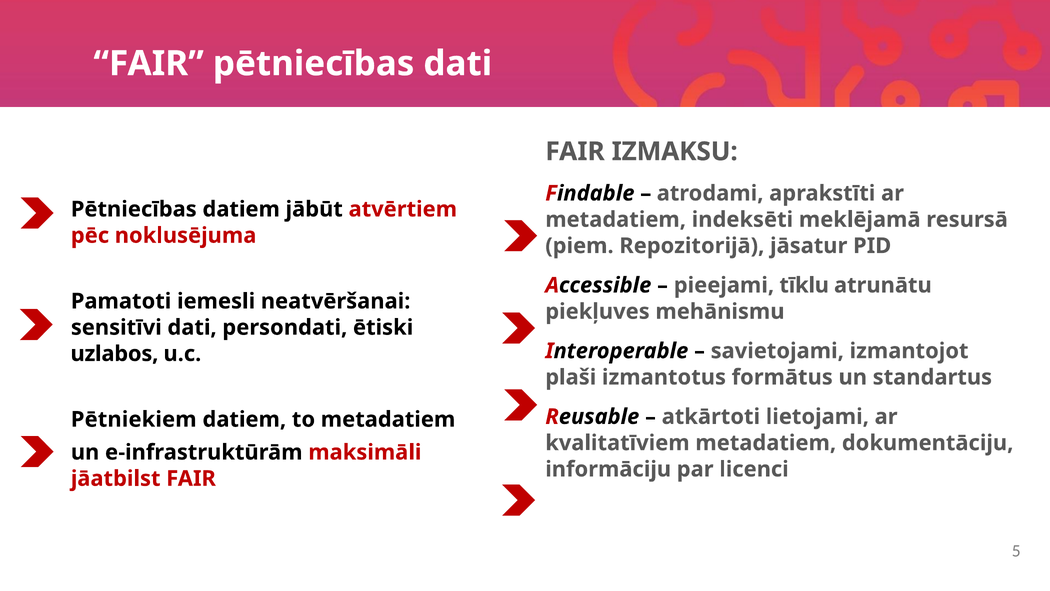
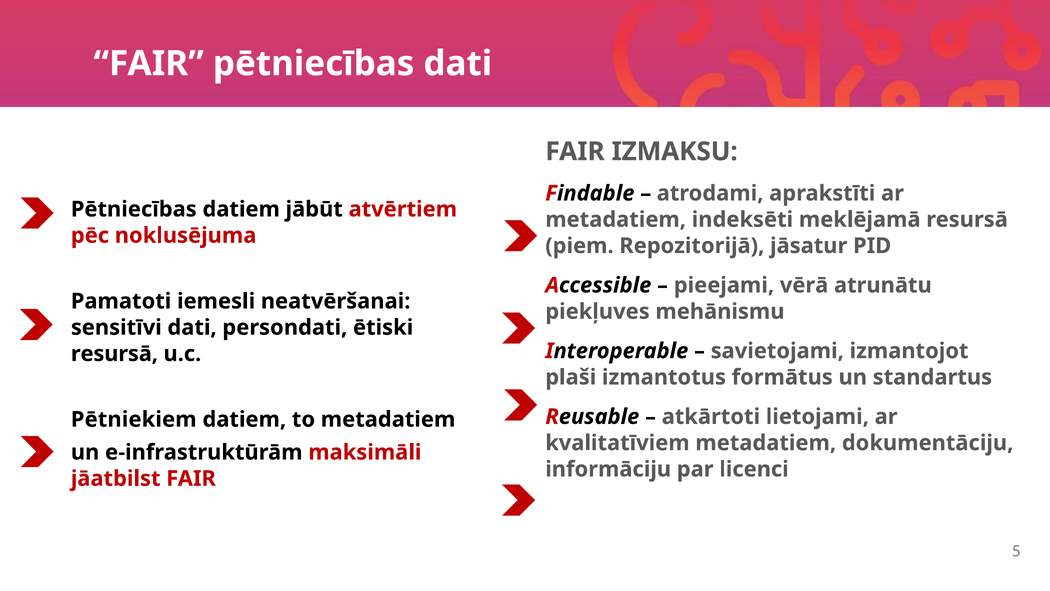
tīklu: tīklu -> vērā
uzlabos at (114, 354): uzlabos -> resursā
